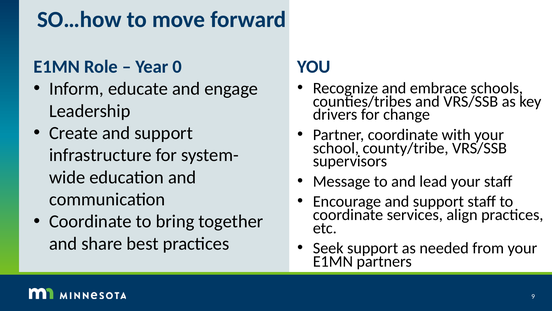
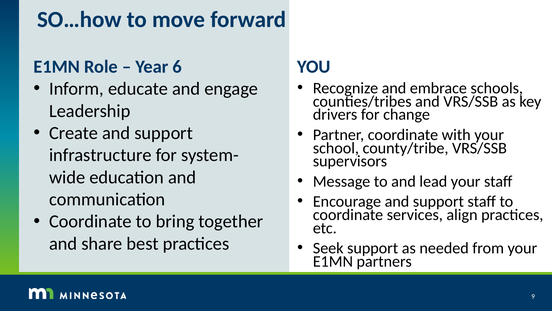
0: 0 -> 6
